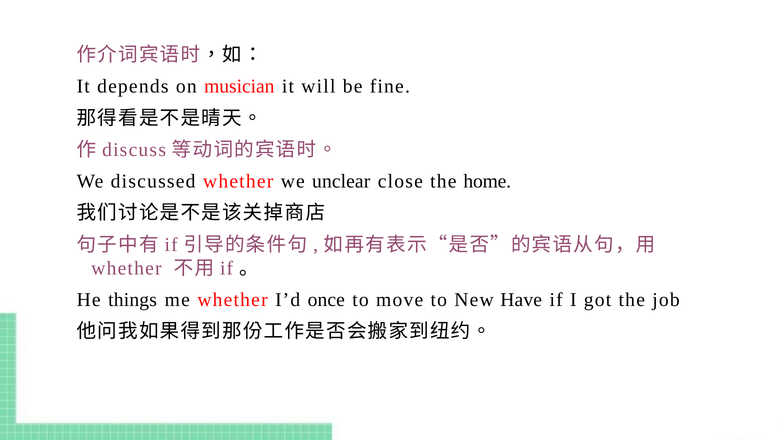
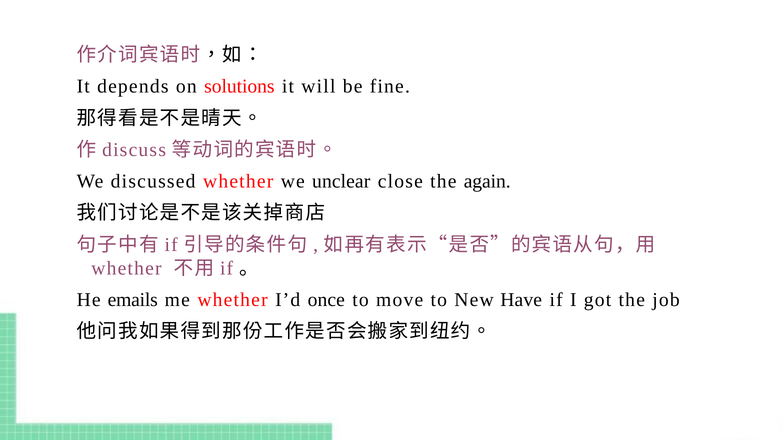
musician: musician -> solutions
home: home -> again
things: things -> emails
